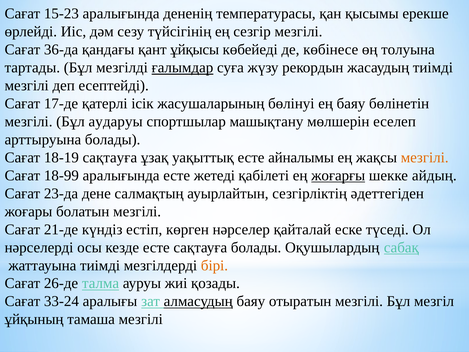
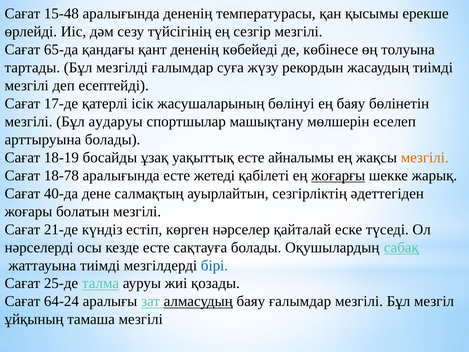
15-23: 15-23 -> 15-48
36-да: 36-да -> 65-да
қант ұйқысы: ұйқысы -> дененің
ғалымдар at (182, 68) underline: present -> none
18-19 сақтауға: сақтауға -> босайды
18-99: 18-99 -> 18-78
айдың: айдың -> жарық
23-да: 23-да -> 40-да
бірі colour: orange -> blue
26-де: 26-де -> 25-де
33-24: 33-24 -> 64-24
баяу отыратын: отыратын -> ғалымдар
